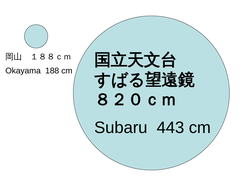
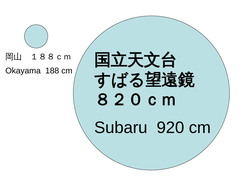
443: 443 -> 920
